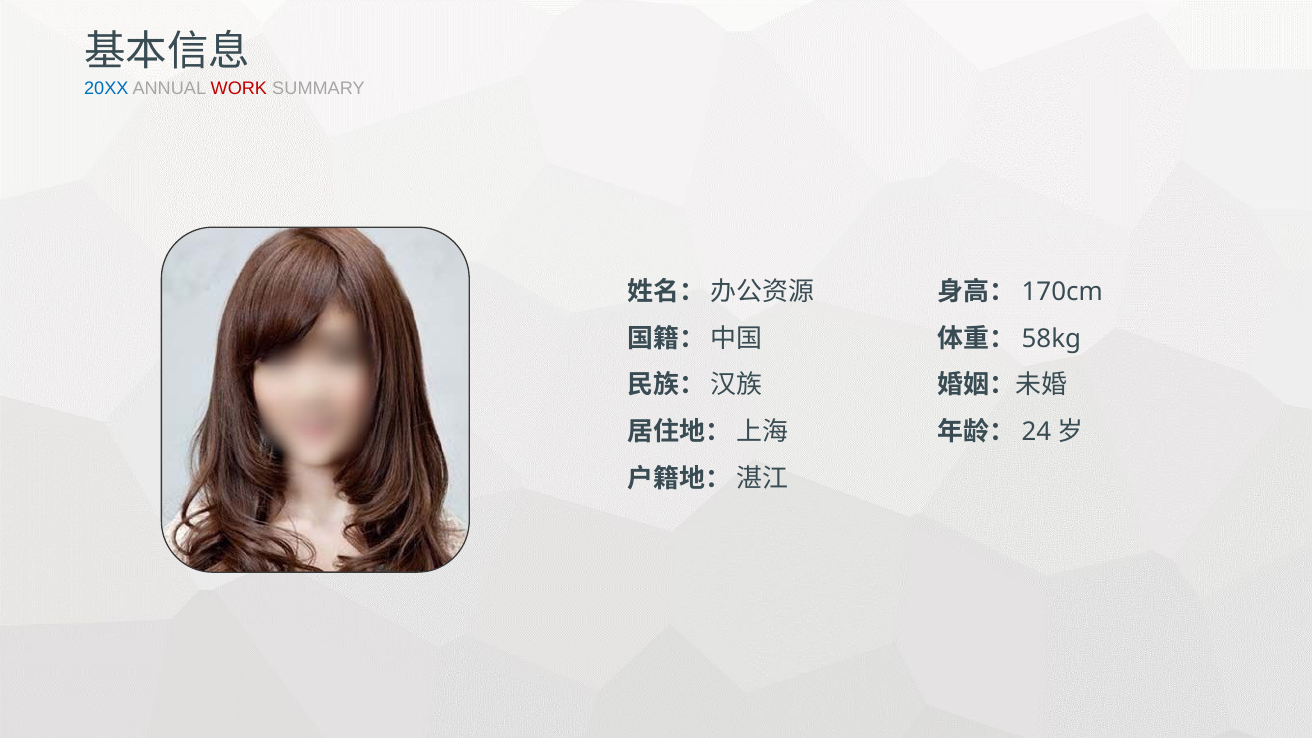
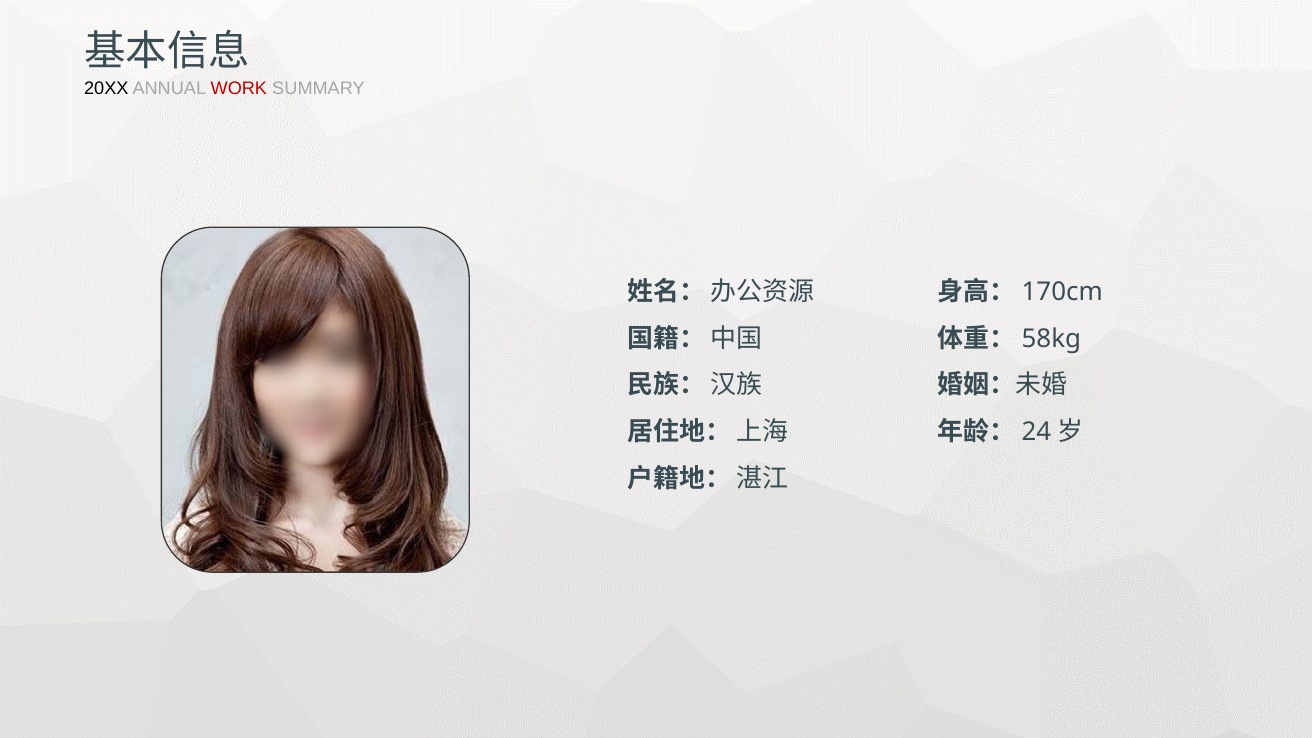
20XX colour: blue -> black
